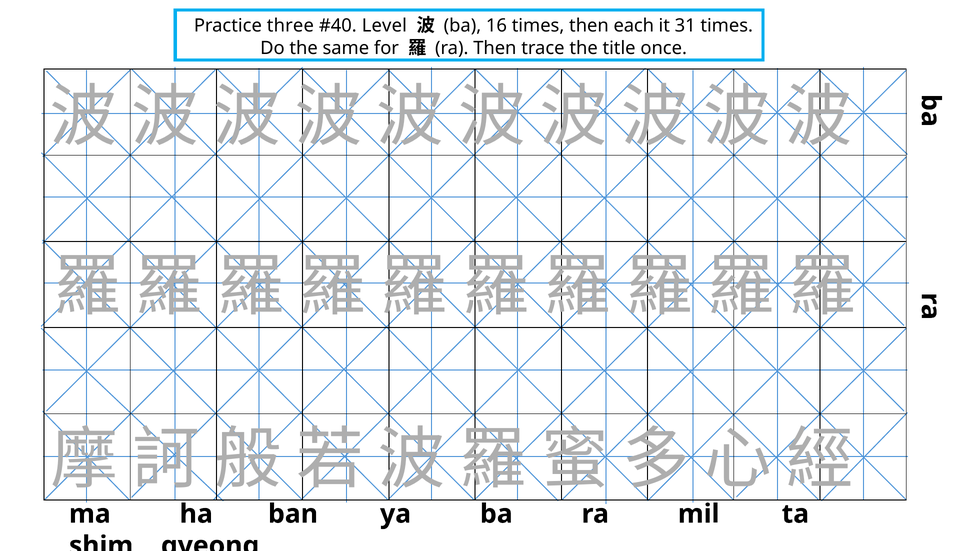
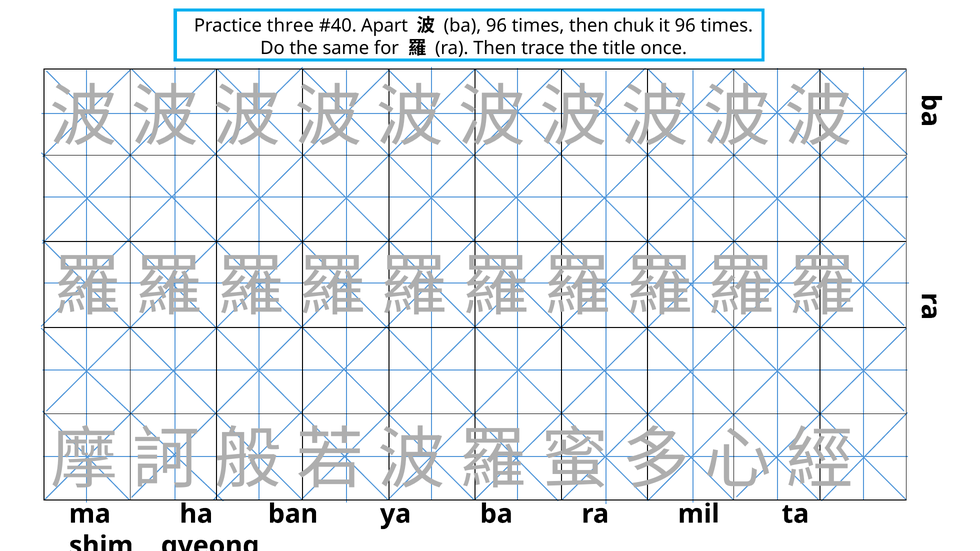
Level: Level -> Apart
ba 16: 16 -> 96
each: each -> chuk
it 31: 31 -> 96
